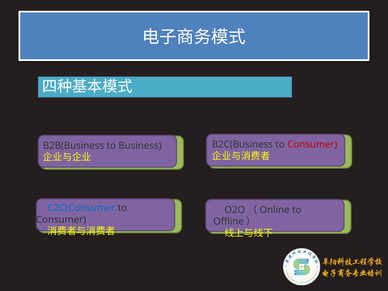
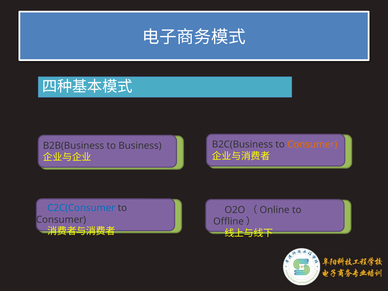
Consumer at (312, 145) colour: red -> orange
